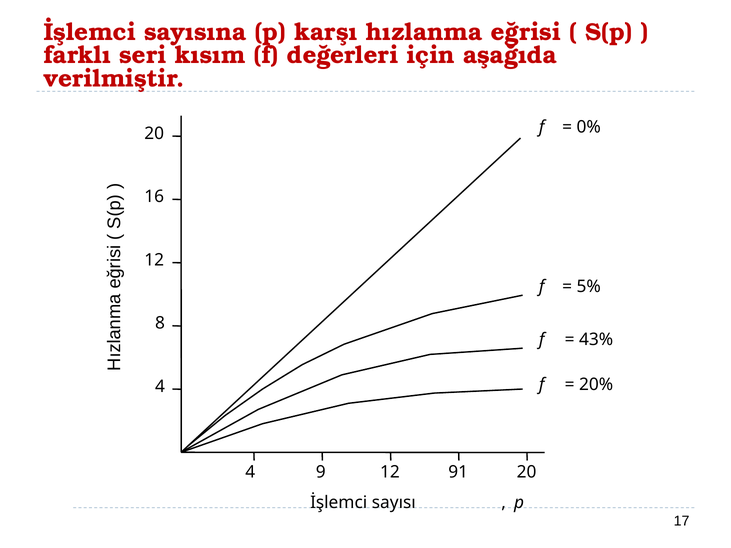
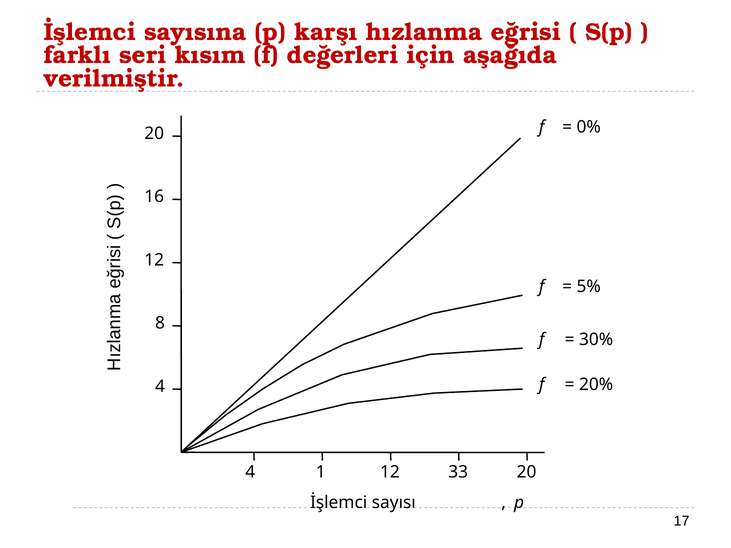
43%: 43% -> 30%
9: 9 -> 1
91: 91 -> 33
